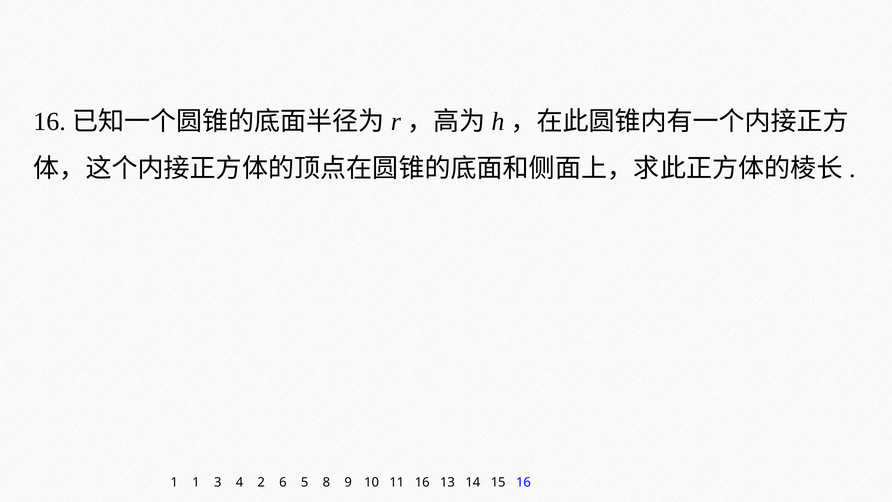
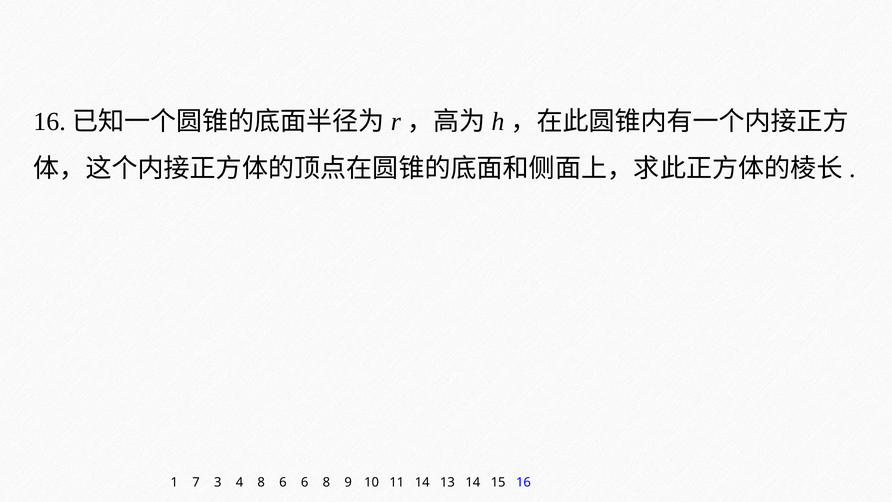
1 1: 1 -> 7
4 2: 2 -> 8
6 5: 5 -> 6
11 16: 16 -> 14
